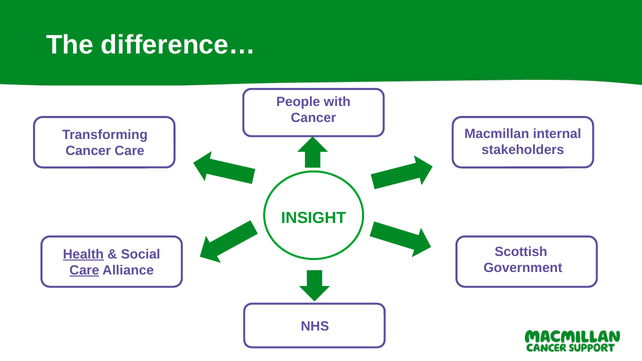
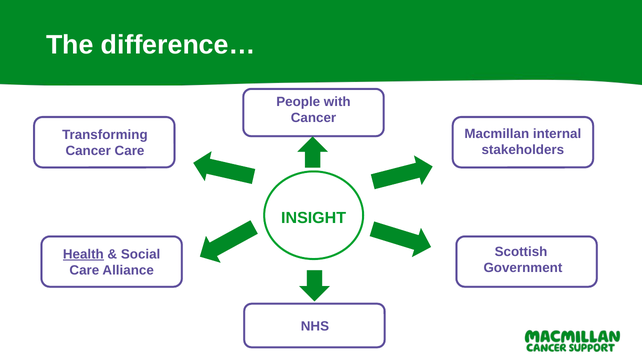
Care at (84, 270) underline: present -> none
